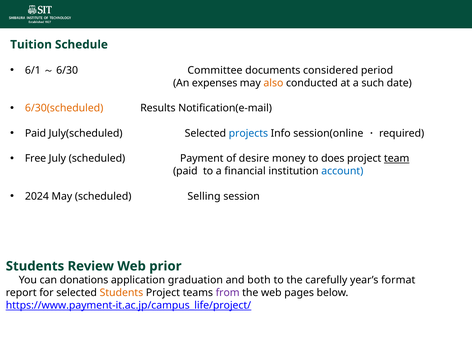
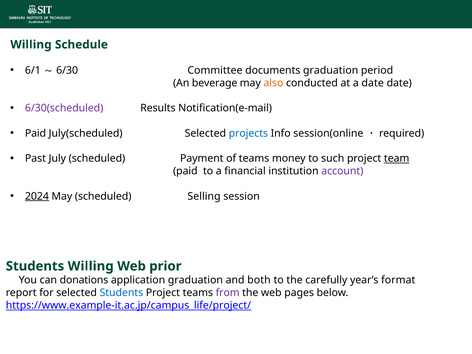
Tuition at (31, 45): Tuition -> Willing
documents considered: considered -> graduation
expenses: expenses -> beverage
a such: such -> date
6/30(scheduled colour: orange -> purple
Free: Free -> Past
of desire: desire -> teams
does: does -> such
account colour: blue -> purple
2024 underline: none -> present
Students Review: Review -> Willing
Students at (121, 293) colour: orange -> blue
https://www.payment-it.ac.jp/campus_life/project/: https://www.payment-it.ac.jp/campus_life/project/ -> https://www.example-it.ac.jp/campus_life/project/
